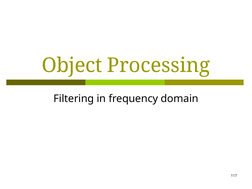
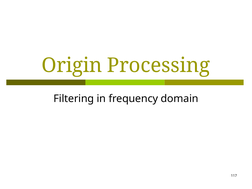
Object: Object -> Origin
